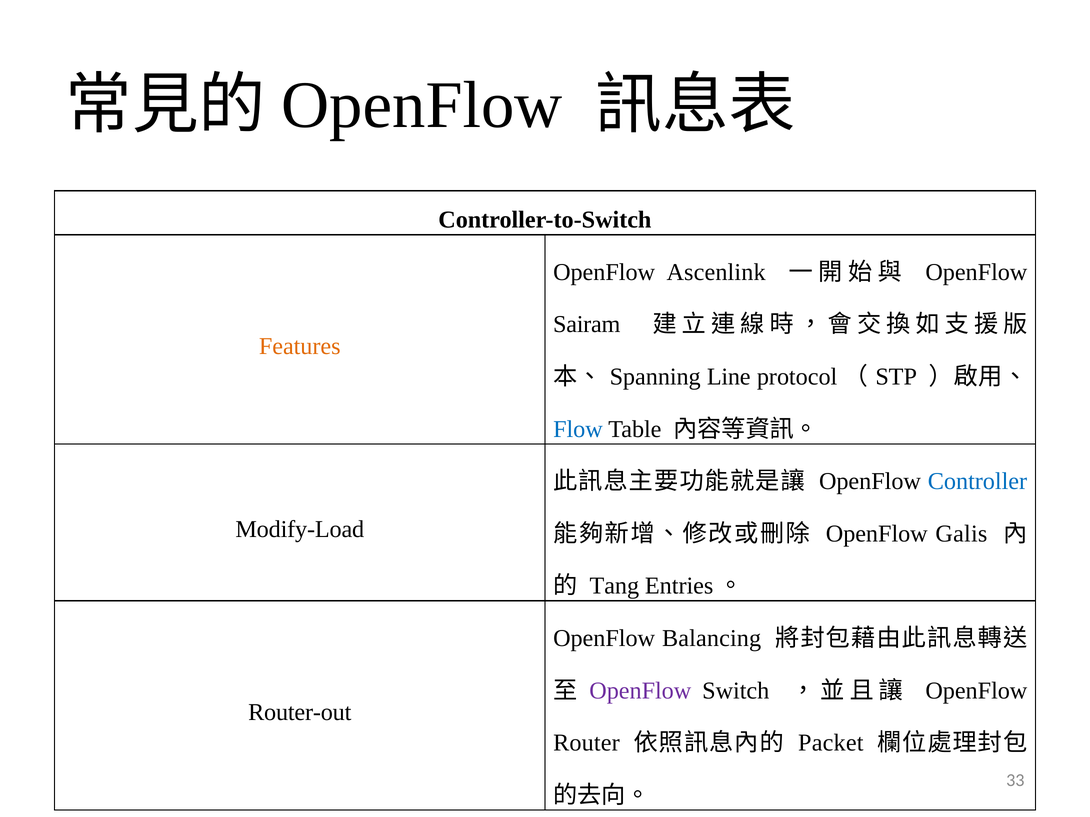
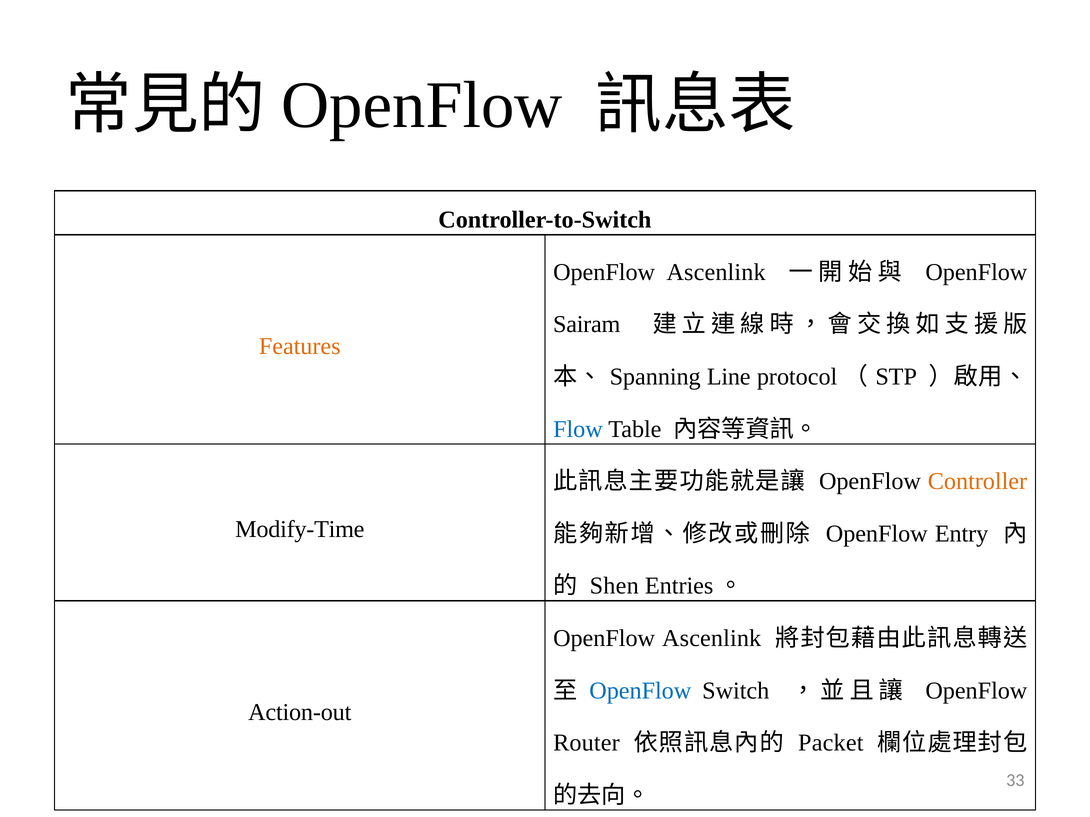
Controller colour: blue -> orange
Modify-Load: Modify-Load -> Modify-Time
Galis: Galis -> Entry
Tang: Tang -> Shen
Balancing at (712, 639): Balancing -> Ascenlink
OpenFlow at (640, 691) colour: purple -> blue
Router-out: Router-out -> Action-out
